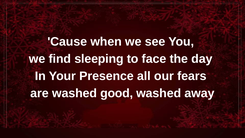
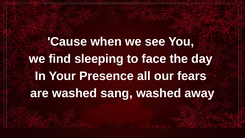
good: good -> sang
